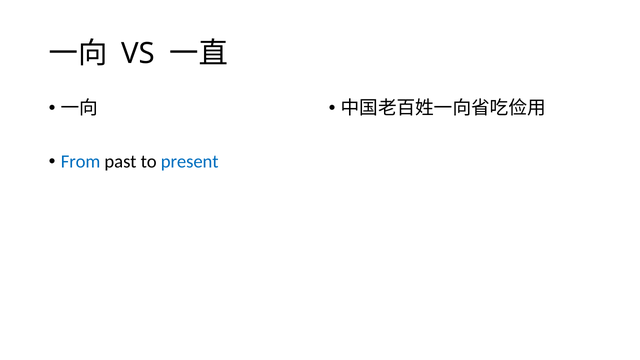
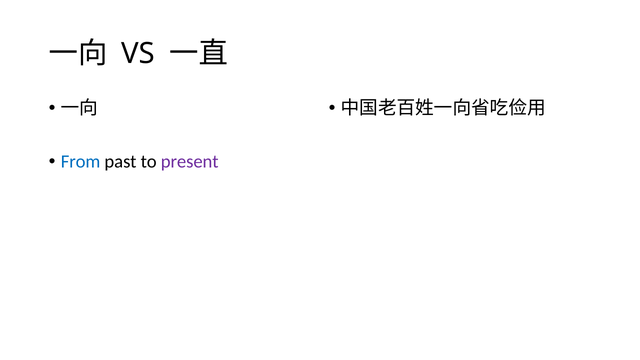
present colour: blue -> purple
